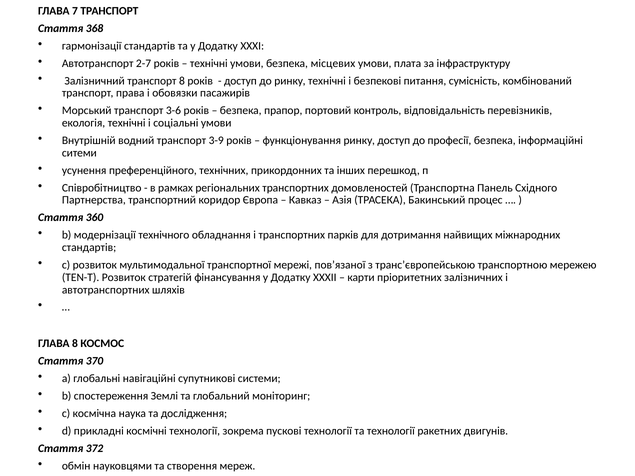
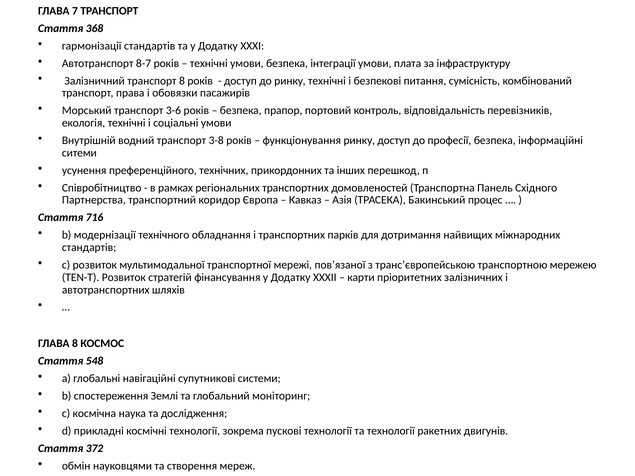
2-7: 2-7 -> 8-7
місцевих: місцевих -> інтеграції
3-9: 3-9 -> 3-8
360: 360 -> 716
370: 370 -> 548
